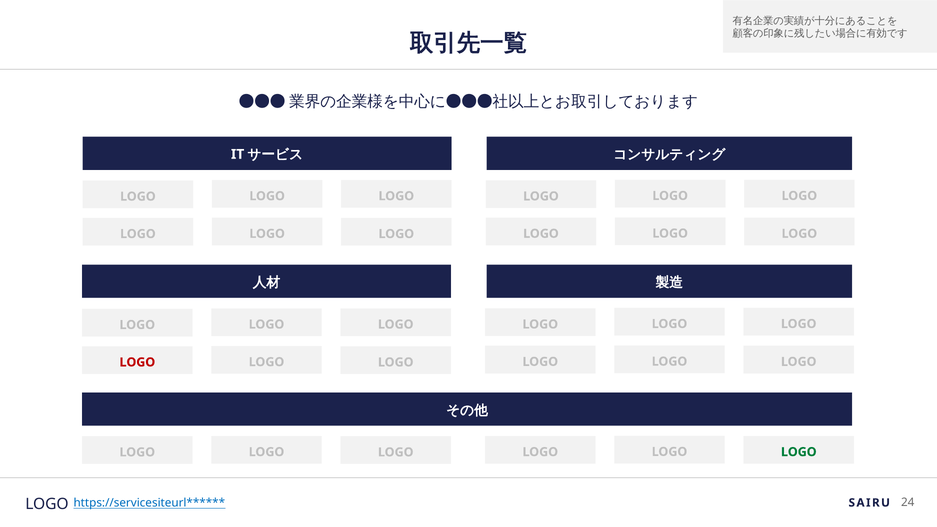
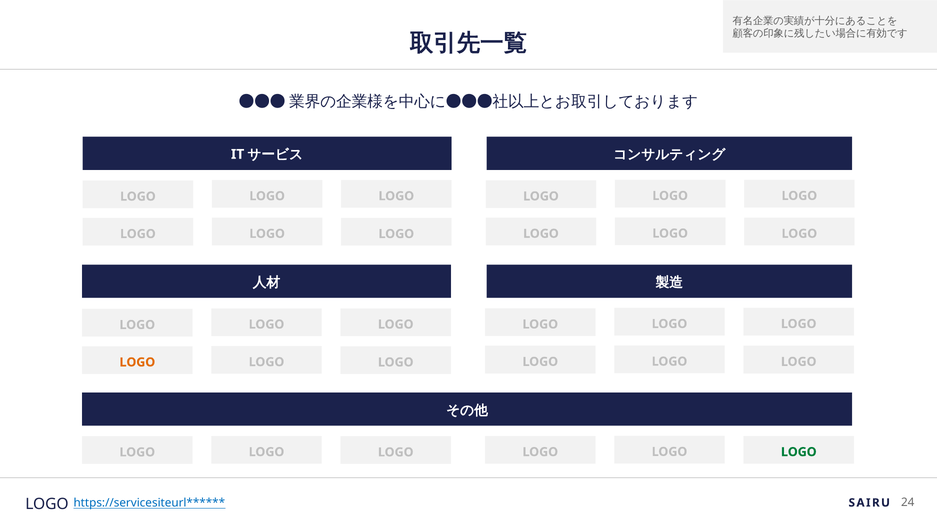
LOGO at (137, 362) colour: red -> orange
